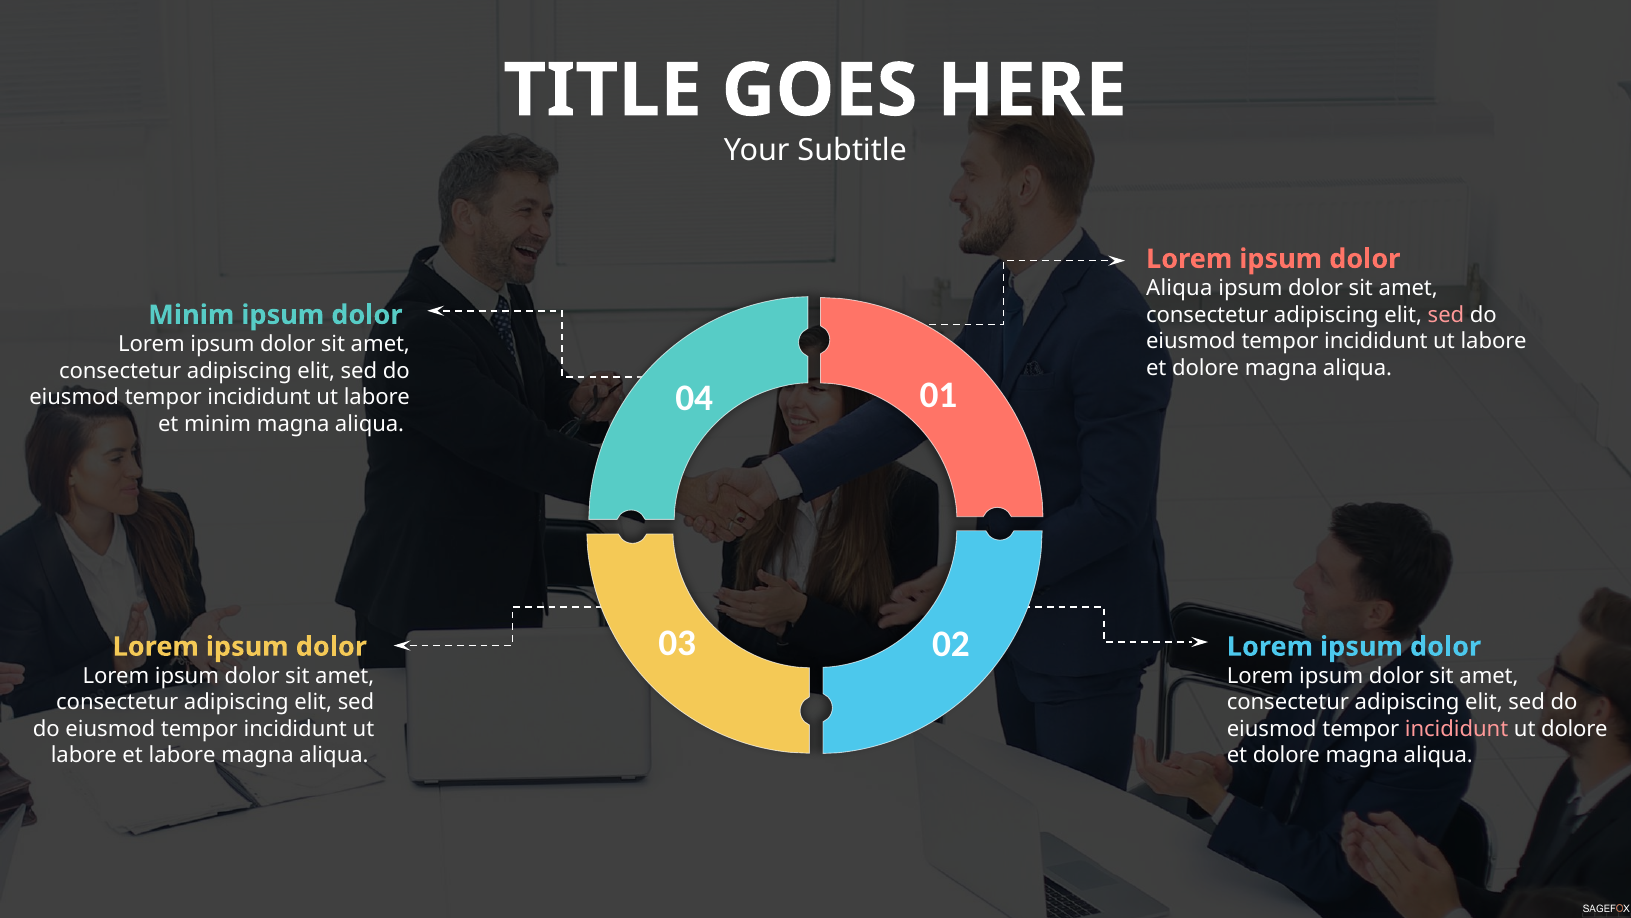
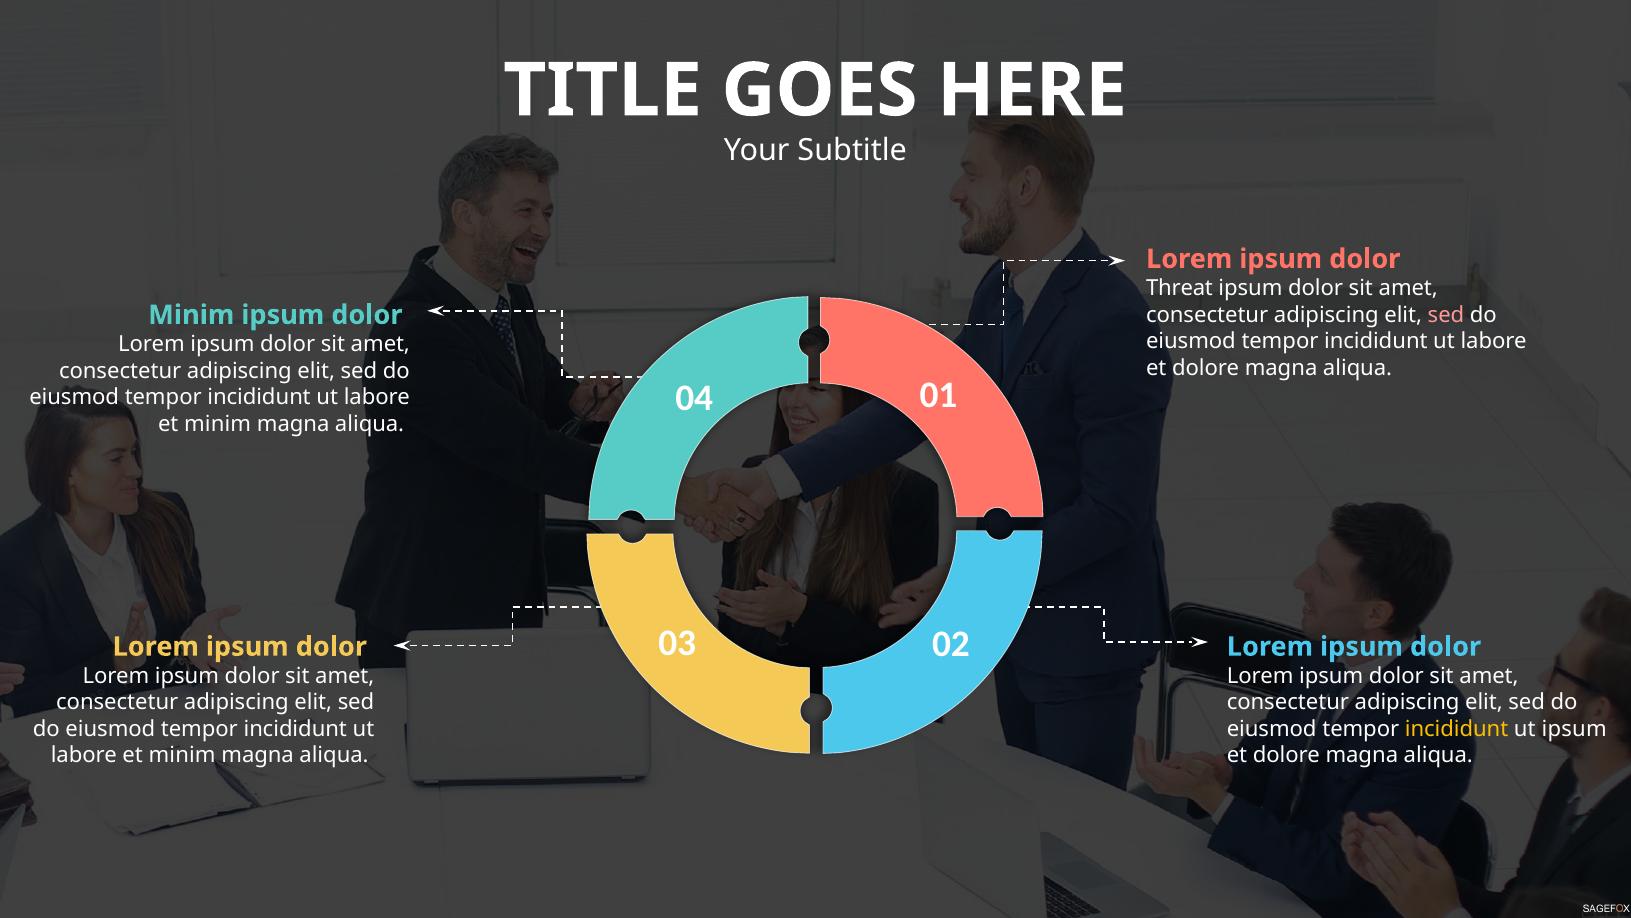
Aliqua at (1179, 288): Aliqua -> Threat
incididunt at (1457, 729) colour: pink -> yellow
ut dolore: dolore -> ipsum
labore at (182, 755): labore -> minim
